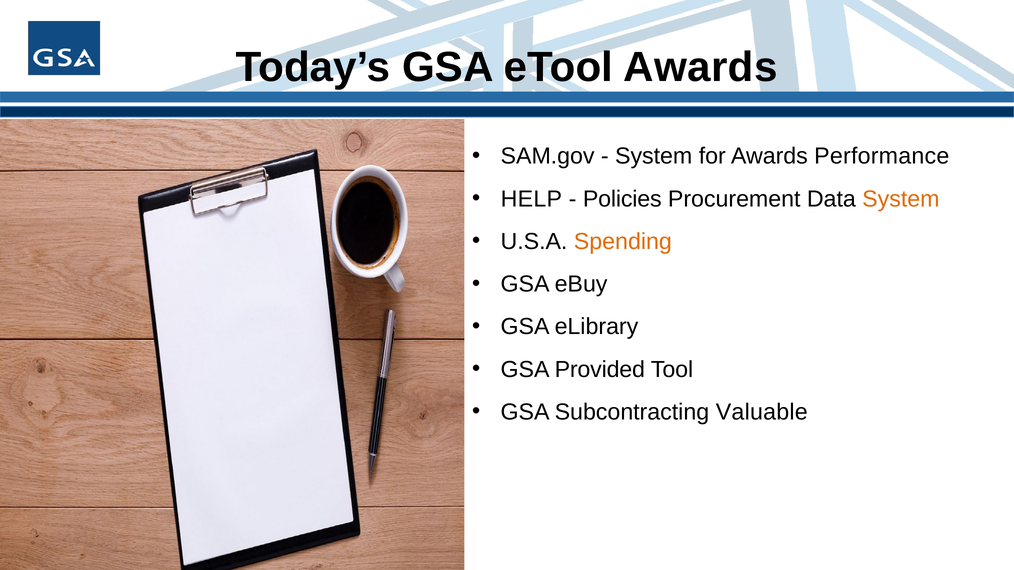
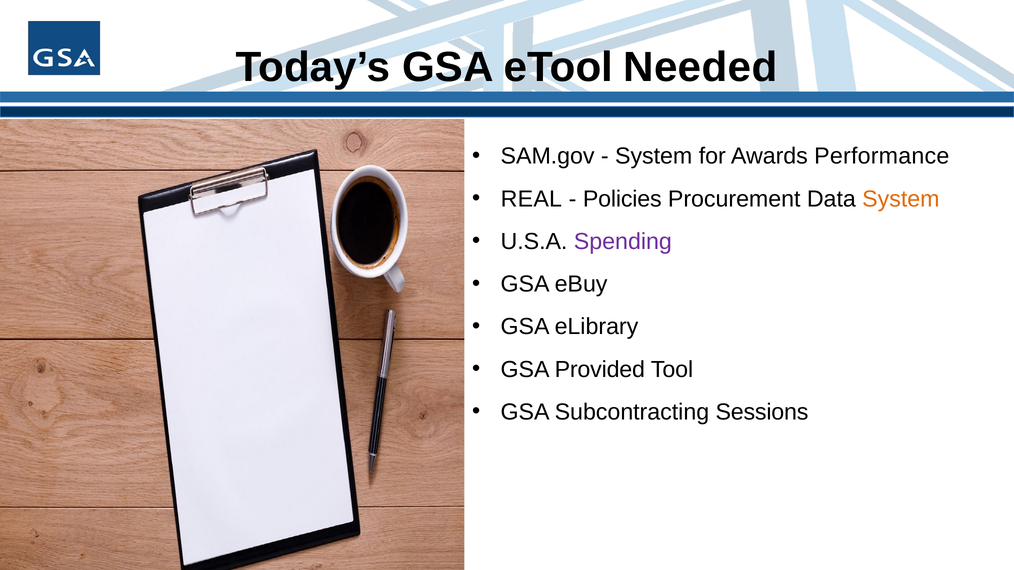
eTool Awards: Awards -> Needed
HELP: HELP -> REAL
Spending colour: orange -> purple
Valuable: Valuable -> Sessions
